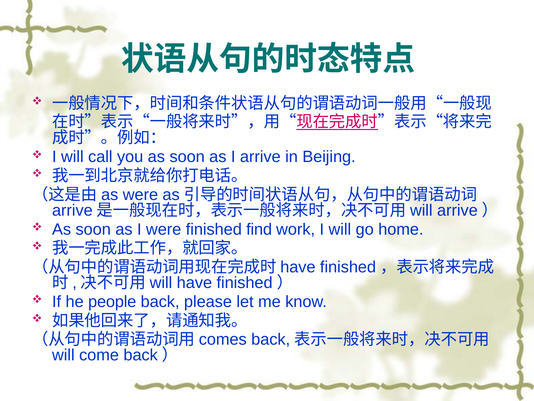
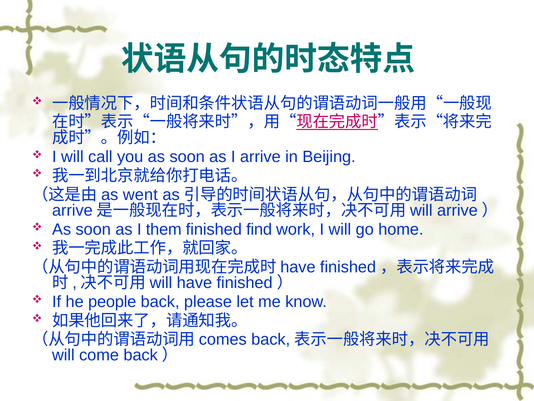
were at (140, 194): were -> went
I were: were -> them
